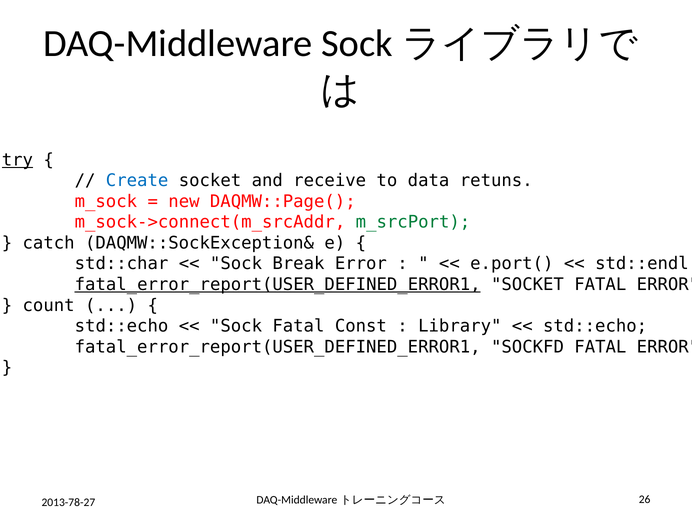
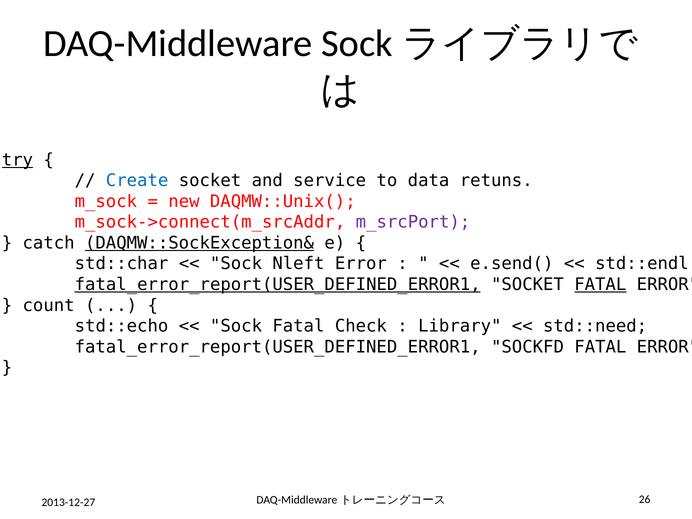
receive: receive -> service
DAQMW::Page(: DAQMW::Page( -> DAQMW::Unix(
m_srcPort colour: green -> purple
DAQMW::SockException& underline: none -> present
Break: Break -> Nleft
e.port(: e.port( -> e.send(
FATAL at (600, 285) underline: none -> present
Const: Const -> Check
std::echo at (595, 326): std::echo -> std::need
2013-78-27: 2013-78-27 -> 2013-12-27
